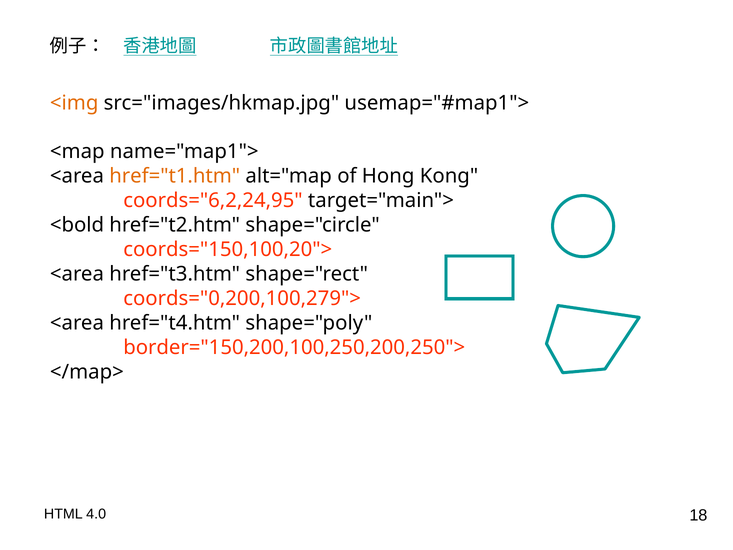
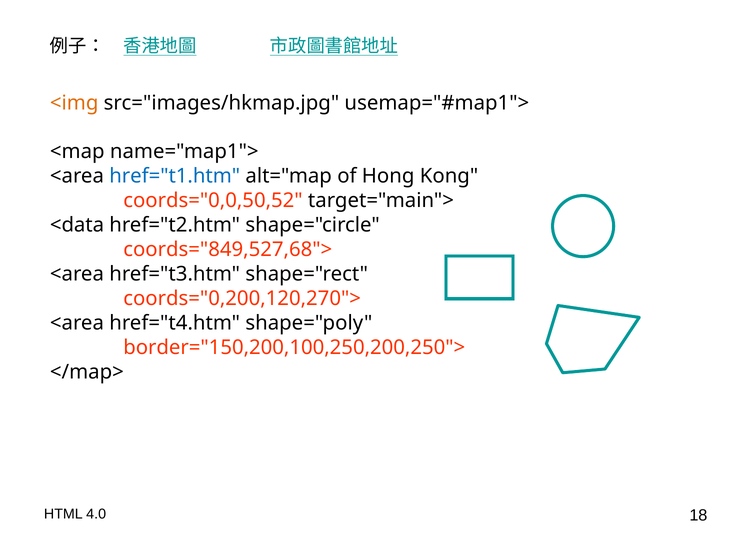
href="t1.htm colour: orange -> blue
coords="6,2,24,95: coords="6,2,24,95 -> coords="0,0,50,52
<bold: <bold -> <data
coords="150,100,20">: coords="150,100,20"> -> coords="849,527,68">
coords="0,200,100,279">: coords="0,200,100,279"> -> coords="0,200,120,270">
